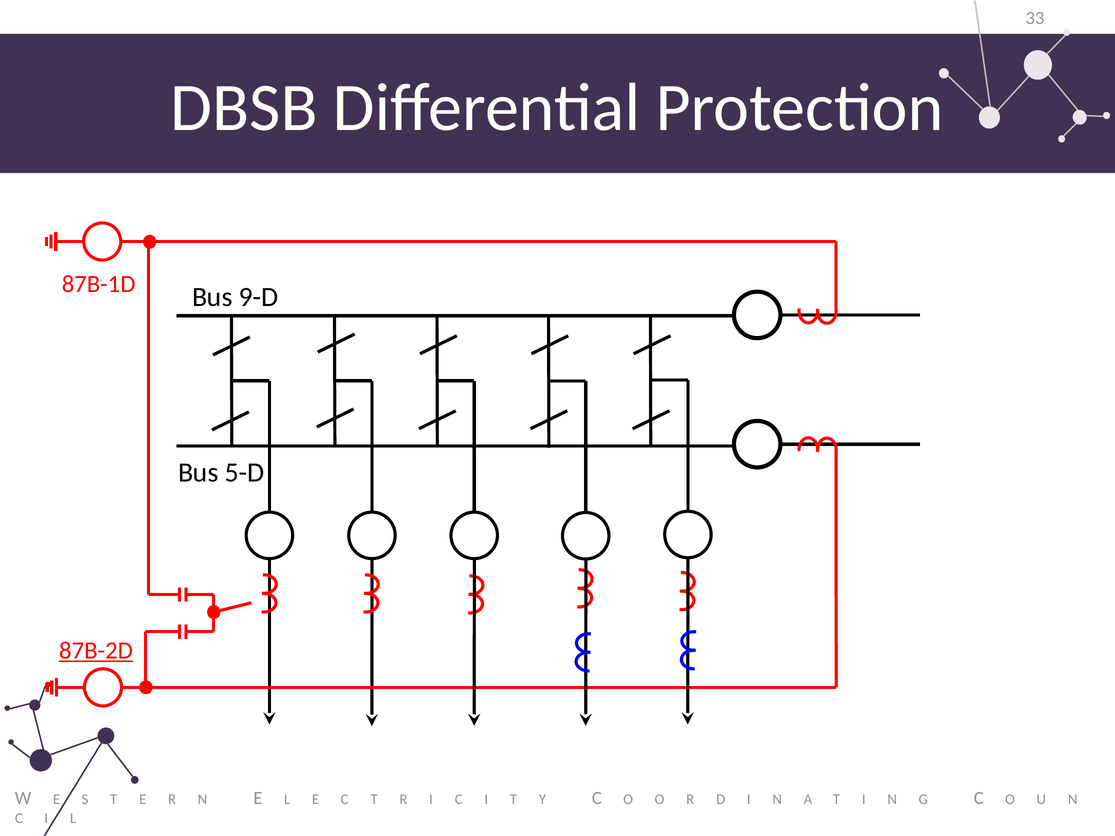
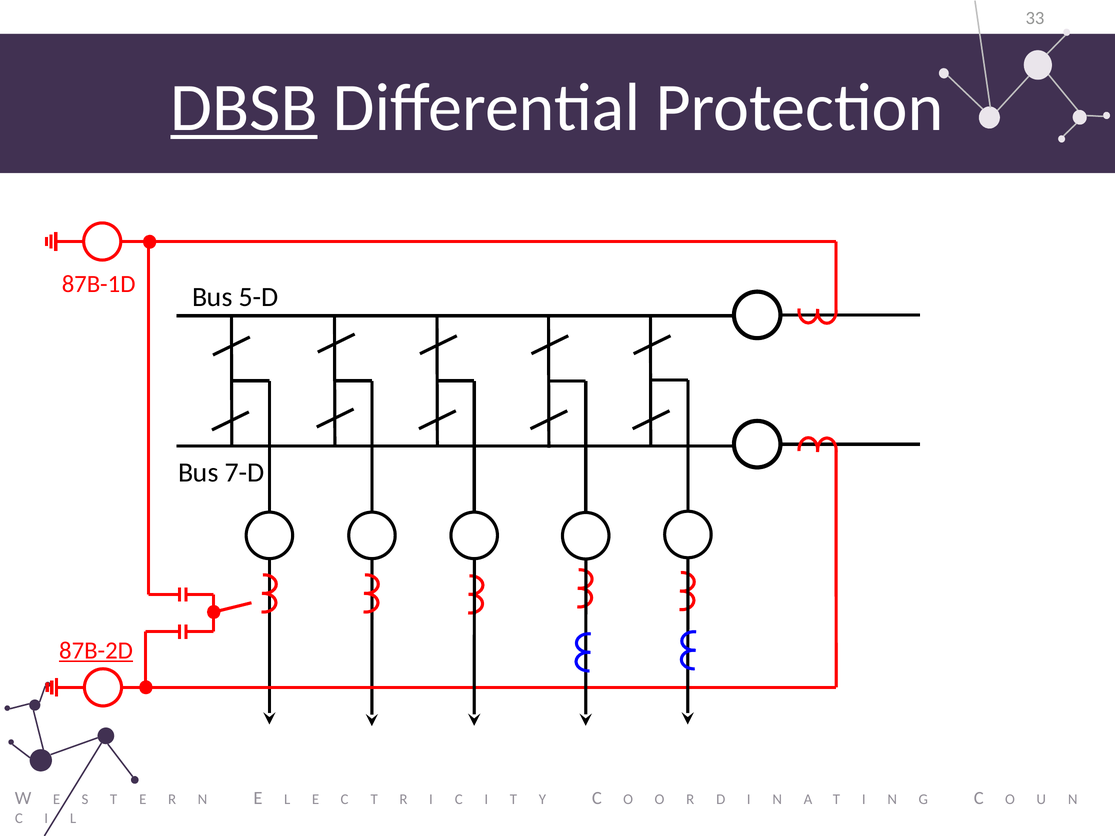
DBSB underline: none -> present
9-D: 9-D -> 5-D
5-D: 5-D -> 7-D
